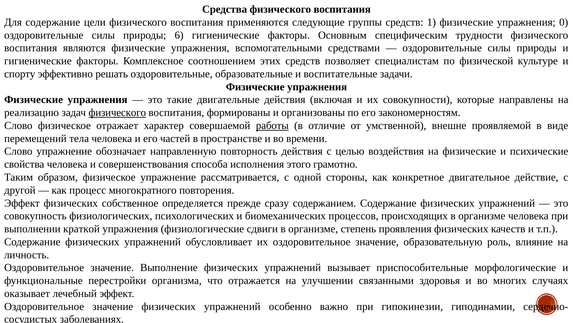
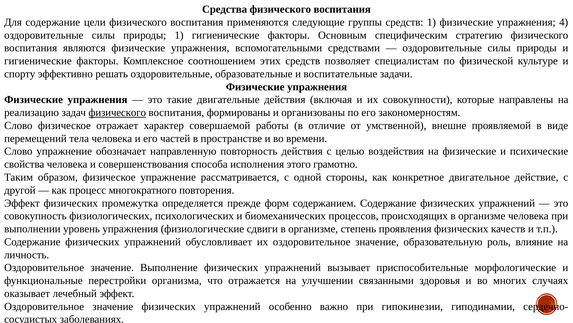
0: 0 -> 4
природы 6: 6 -> 1
трудности: трудности -> стратегию
работы underline: present -> none
собственное: собственное -> промежутка
сразу: сразу -> форм
краткой: краткой -> уровень
